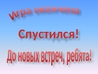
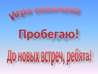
Спустился: Спустился -> Пробегаю
